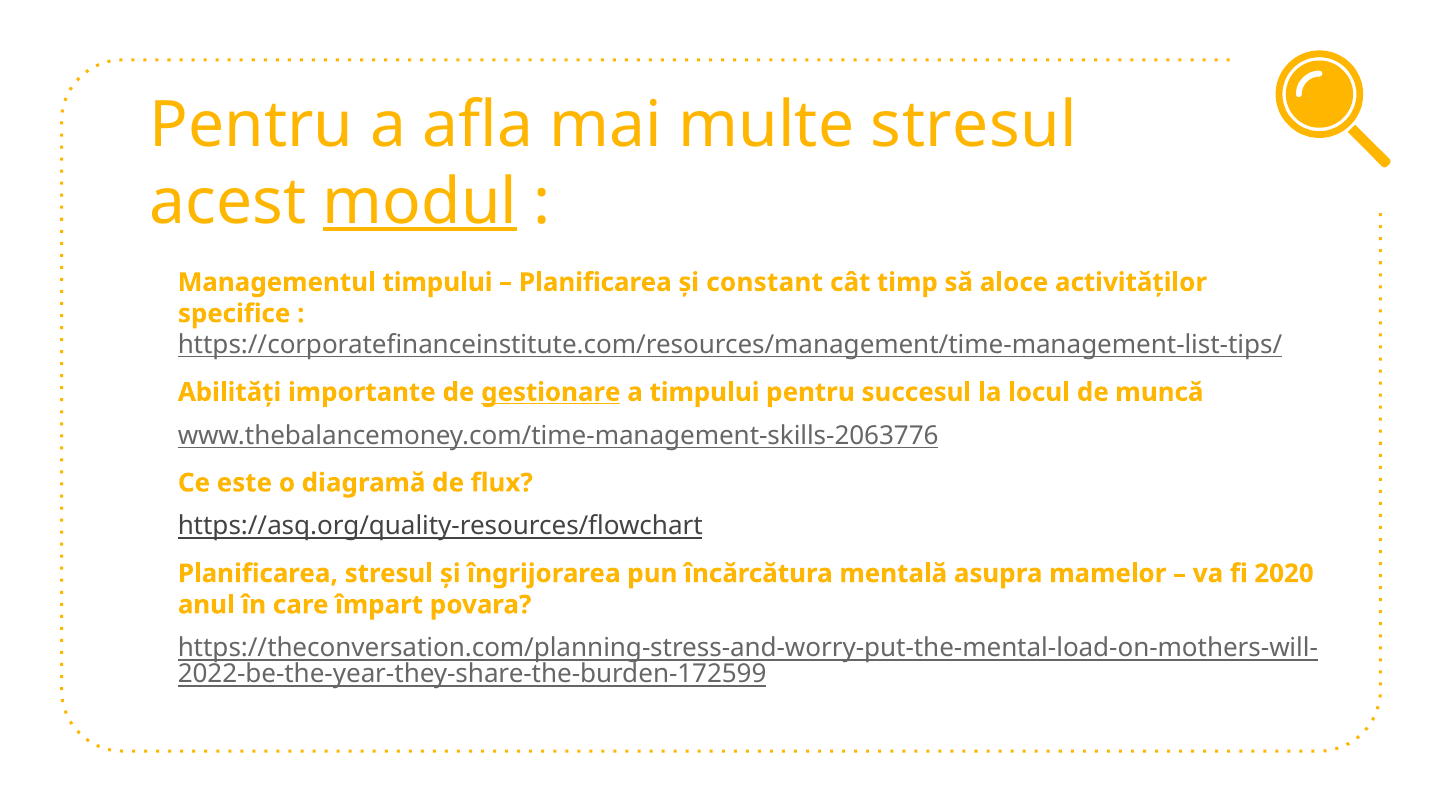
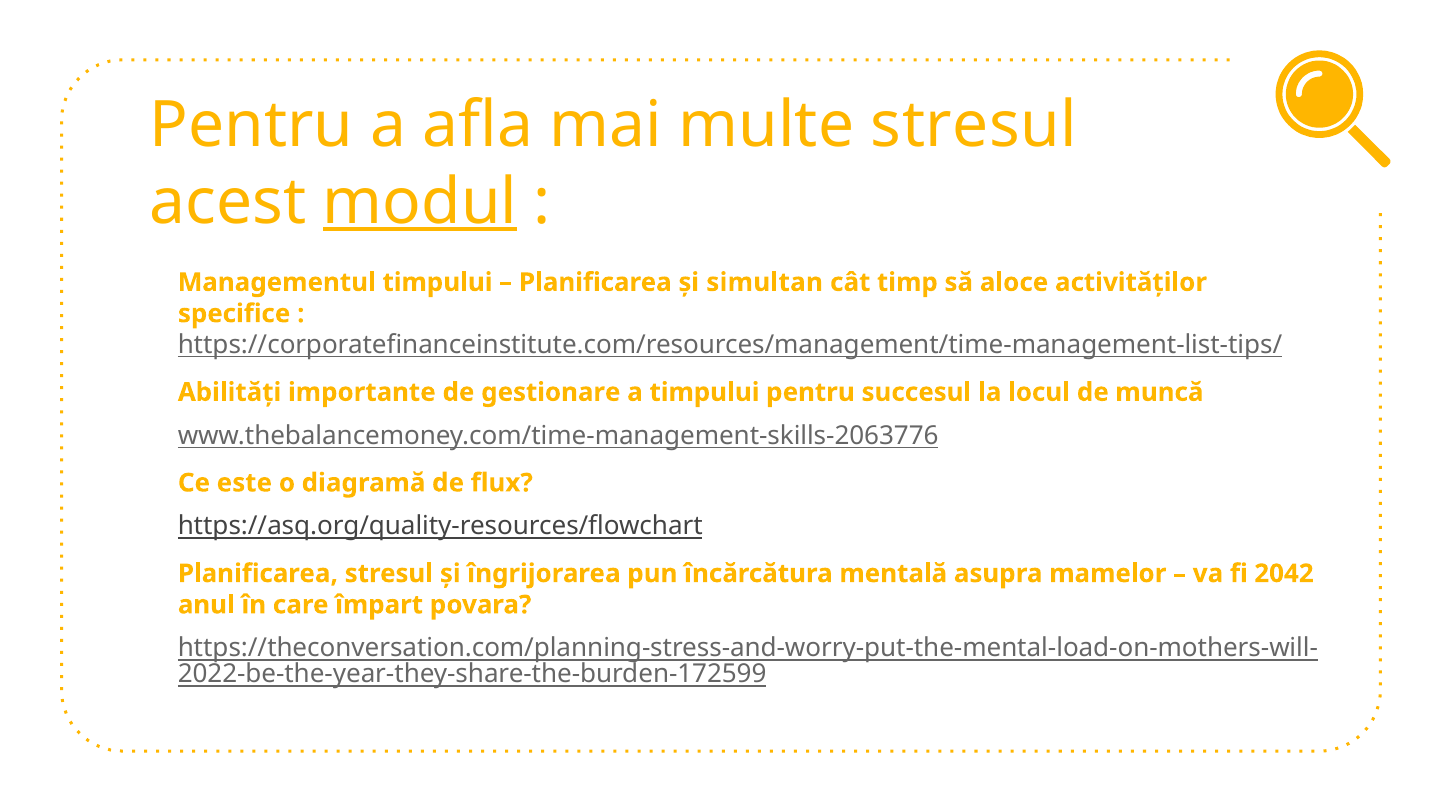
constant: constant -> simultan
gestionare underline: present -> none
2020: 2020 -> 2042
